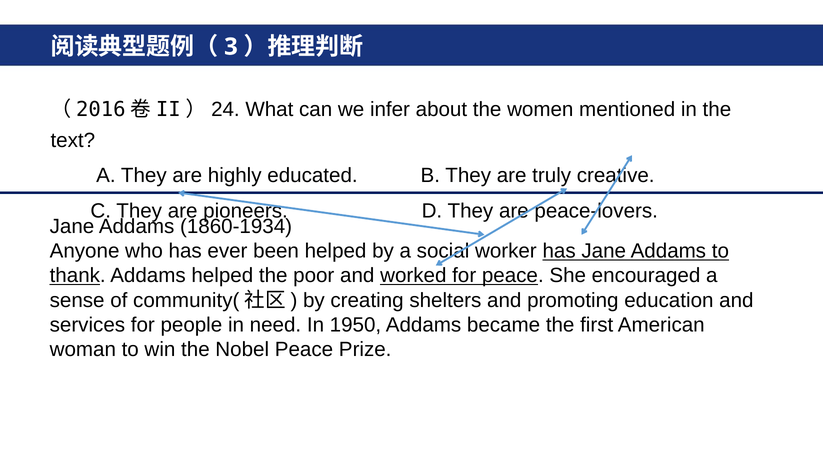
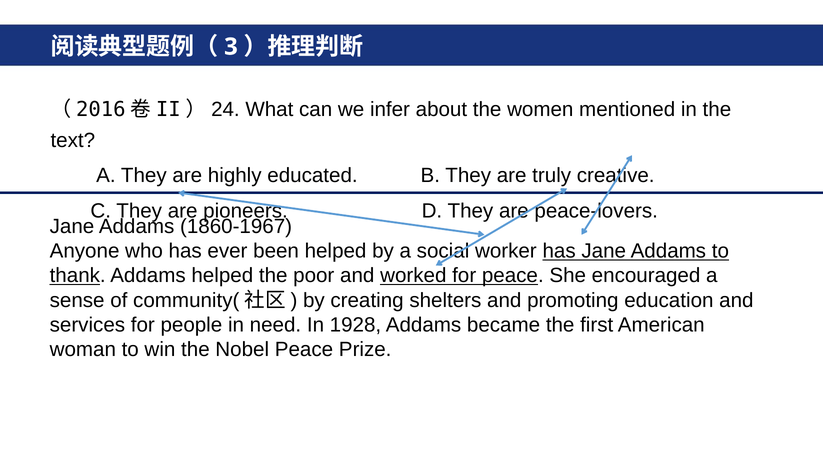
1860-1934: 1860-1934 -> 1860-1967
1950: 1950 -> 1928
